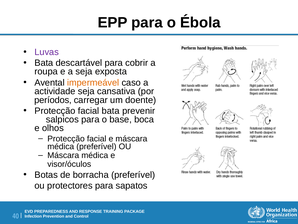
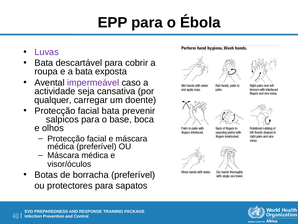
a seja: seja -> bata
impermeável colour: orange -> purple
períodos: períodos -> qualquer
